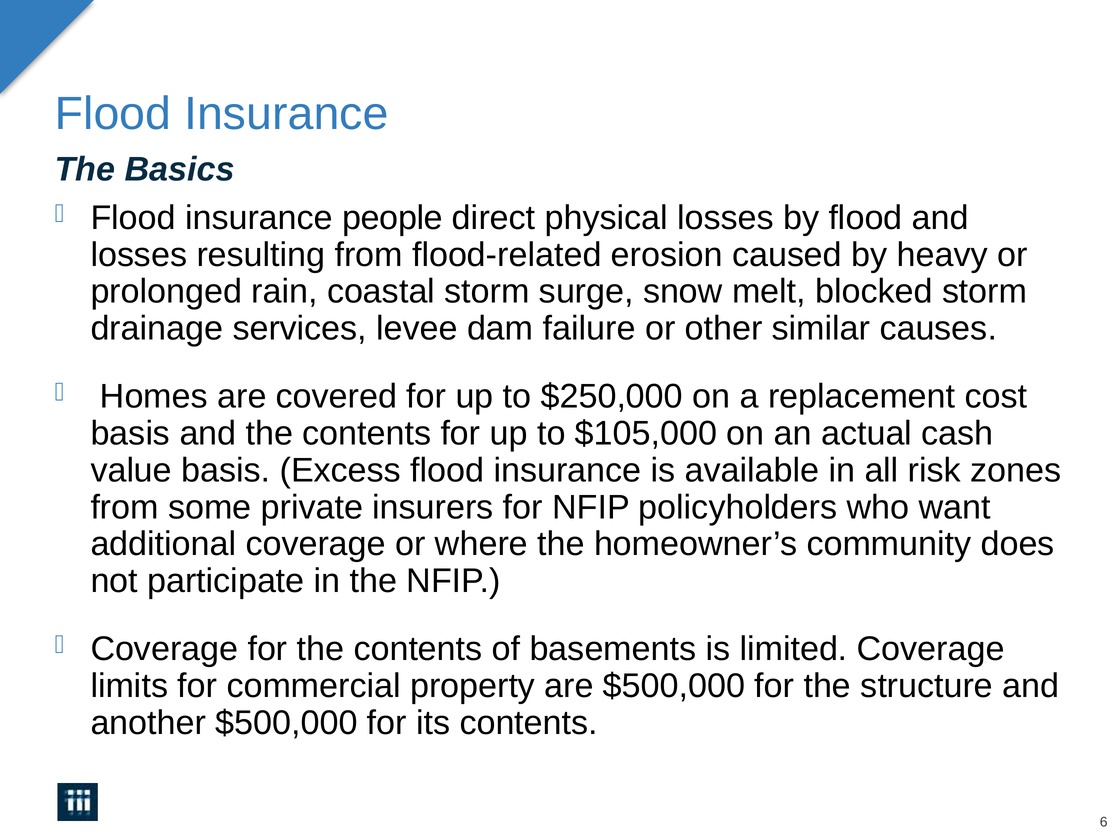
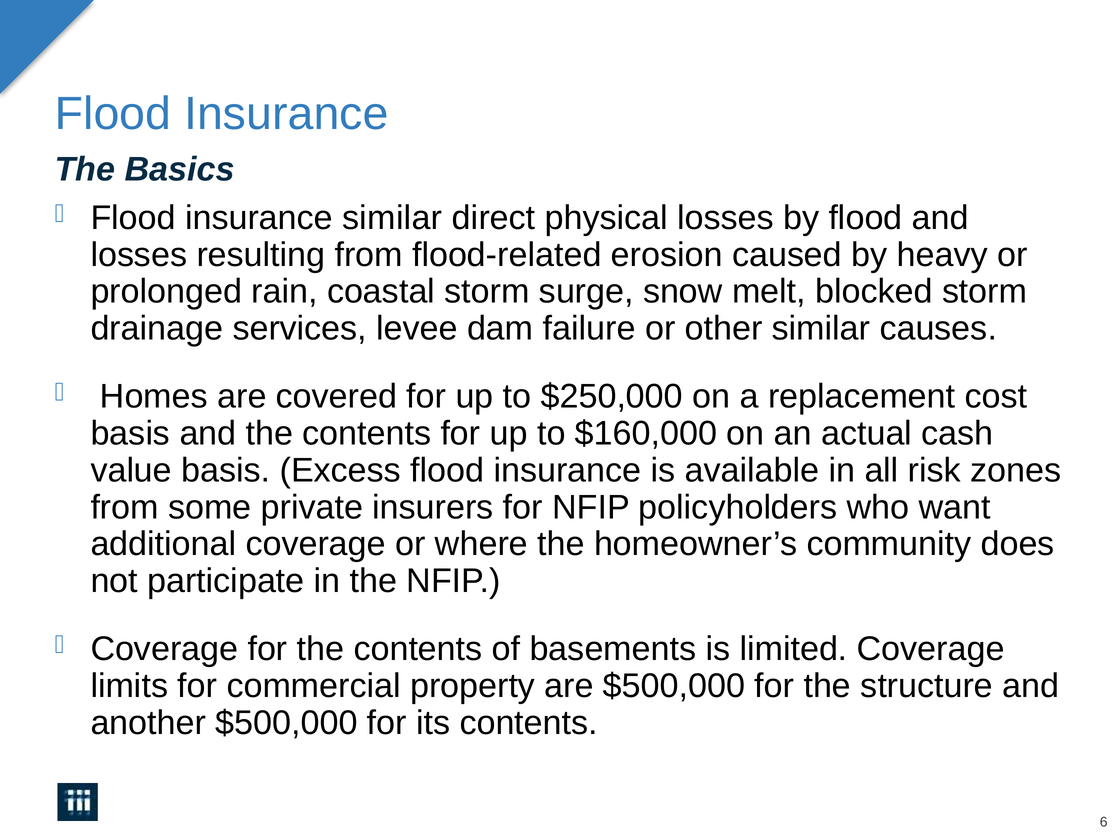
insurance people: people -> similar
$105,000: $105,000 -> $160,000
